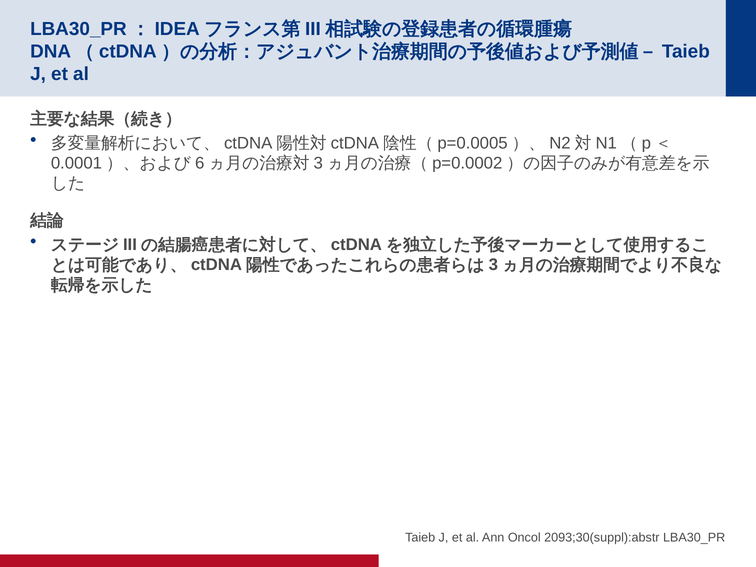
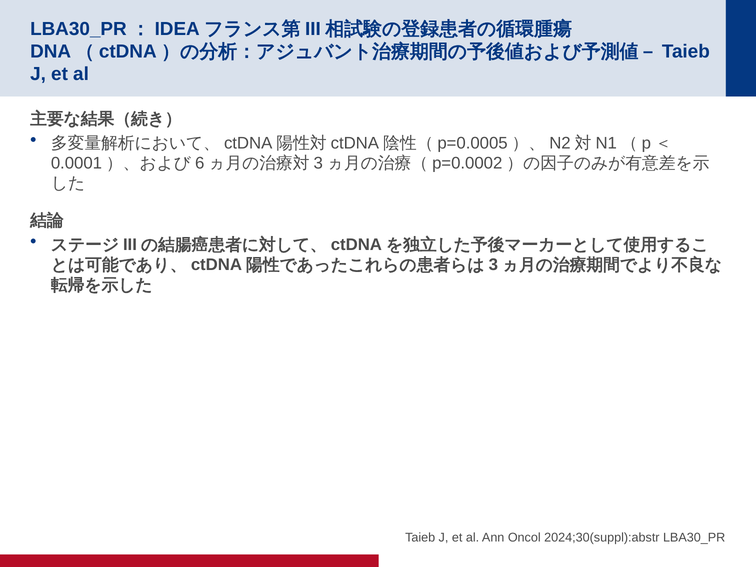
2093;30(suppl):abstr: 2093;30(suppl):abstr -> 2024;30(suppl):abstr
